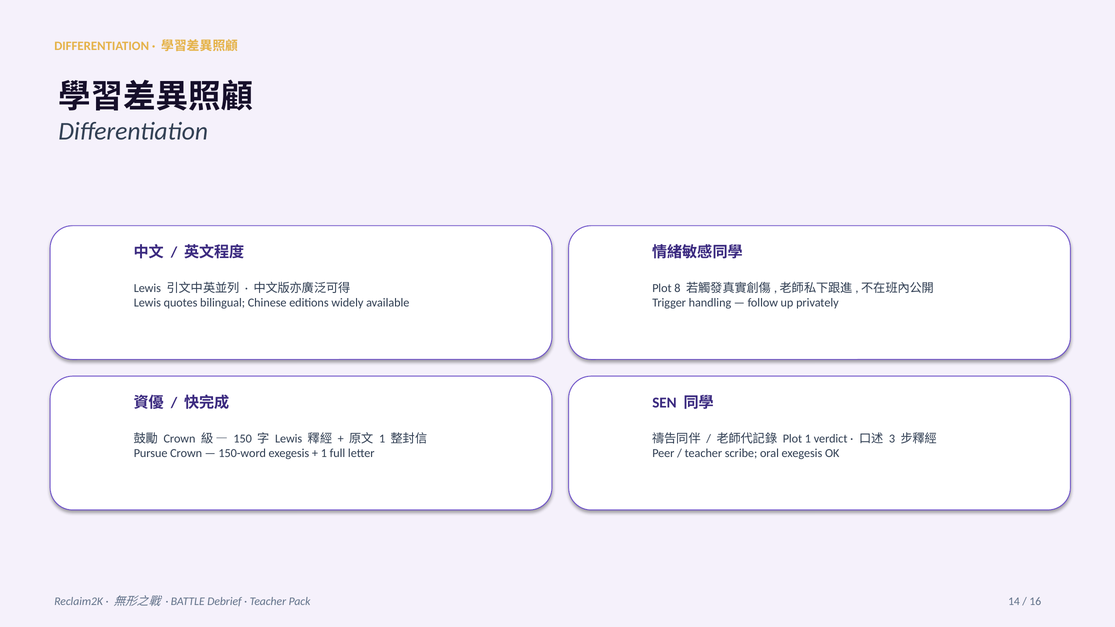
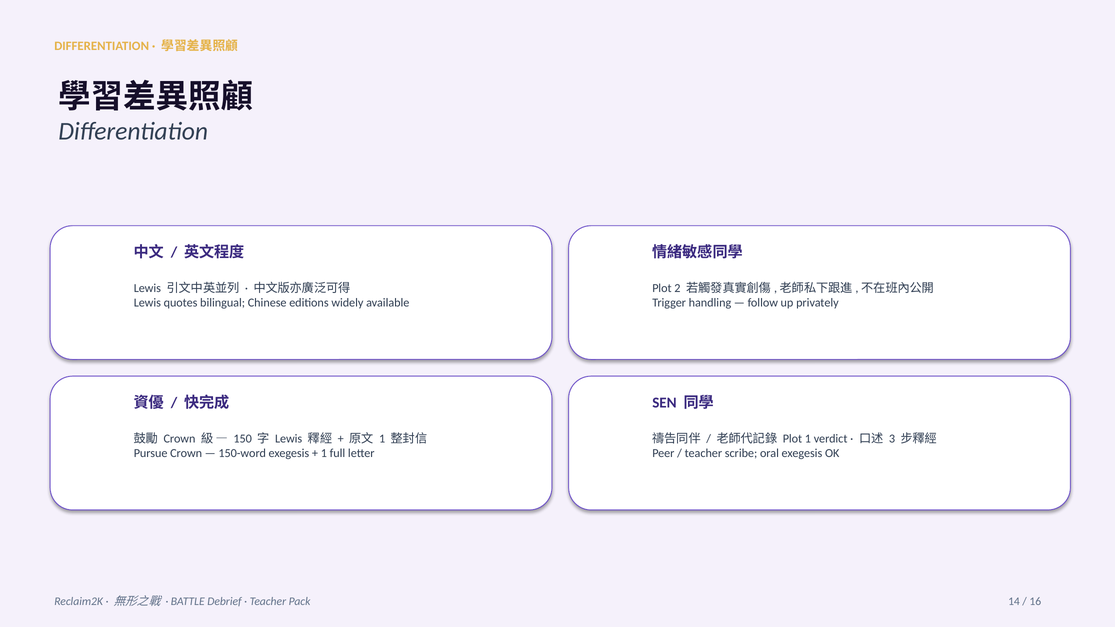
8: 8 -> 2
